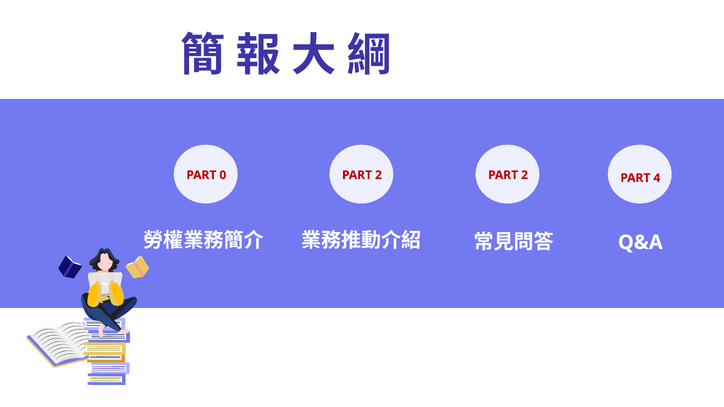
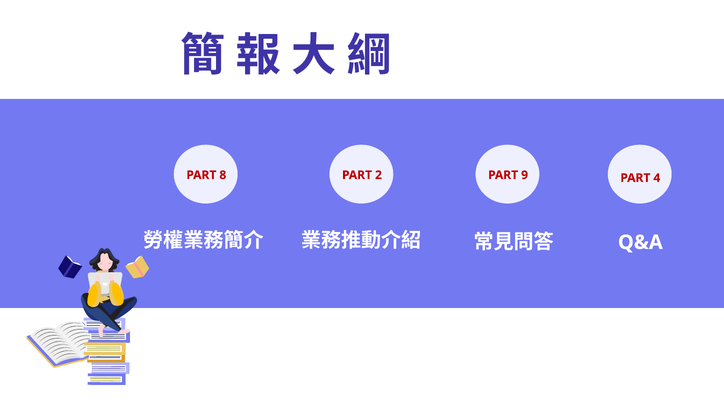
0: 0 -> 8
2 PART 2: 2 -> 9
